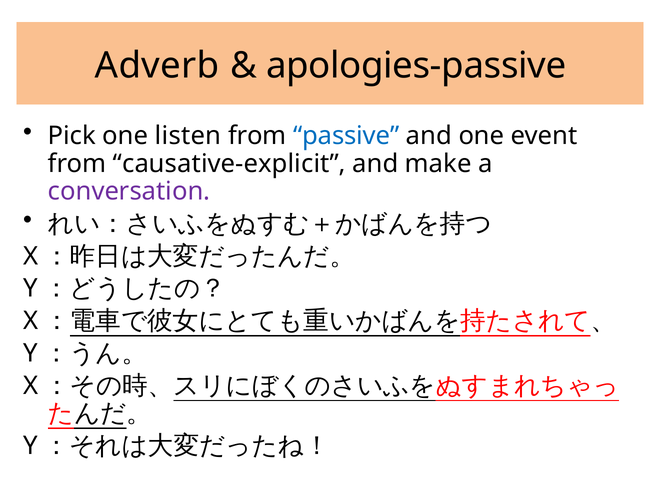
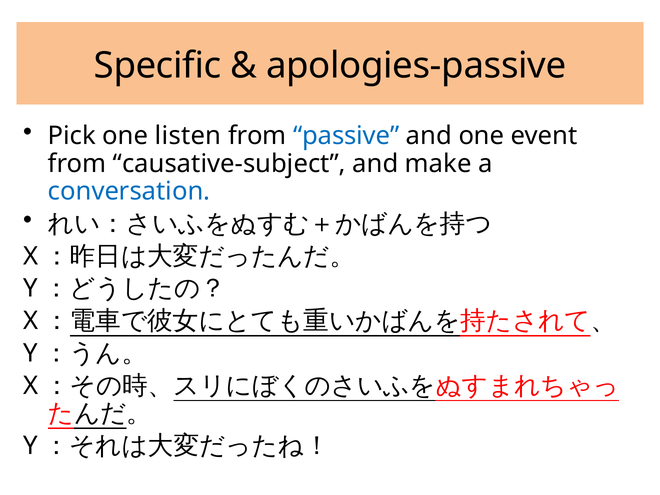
Adverb: Adverb -> Specific
causative-explicit: causative-explicit -> causative-subject
conversation colour: purple -> blue
